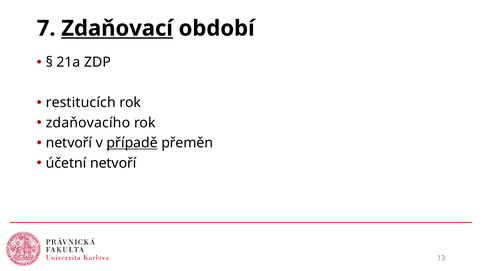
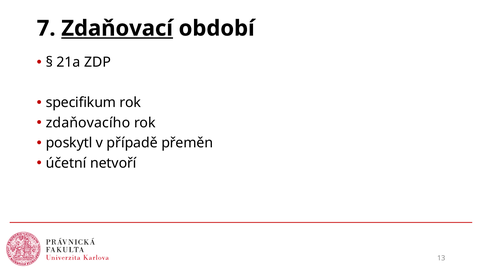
restitucích: restitucích -> specifikum
netvoří at (69, 143): netvoří -> poskytl
případě underline: present -> none
